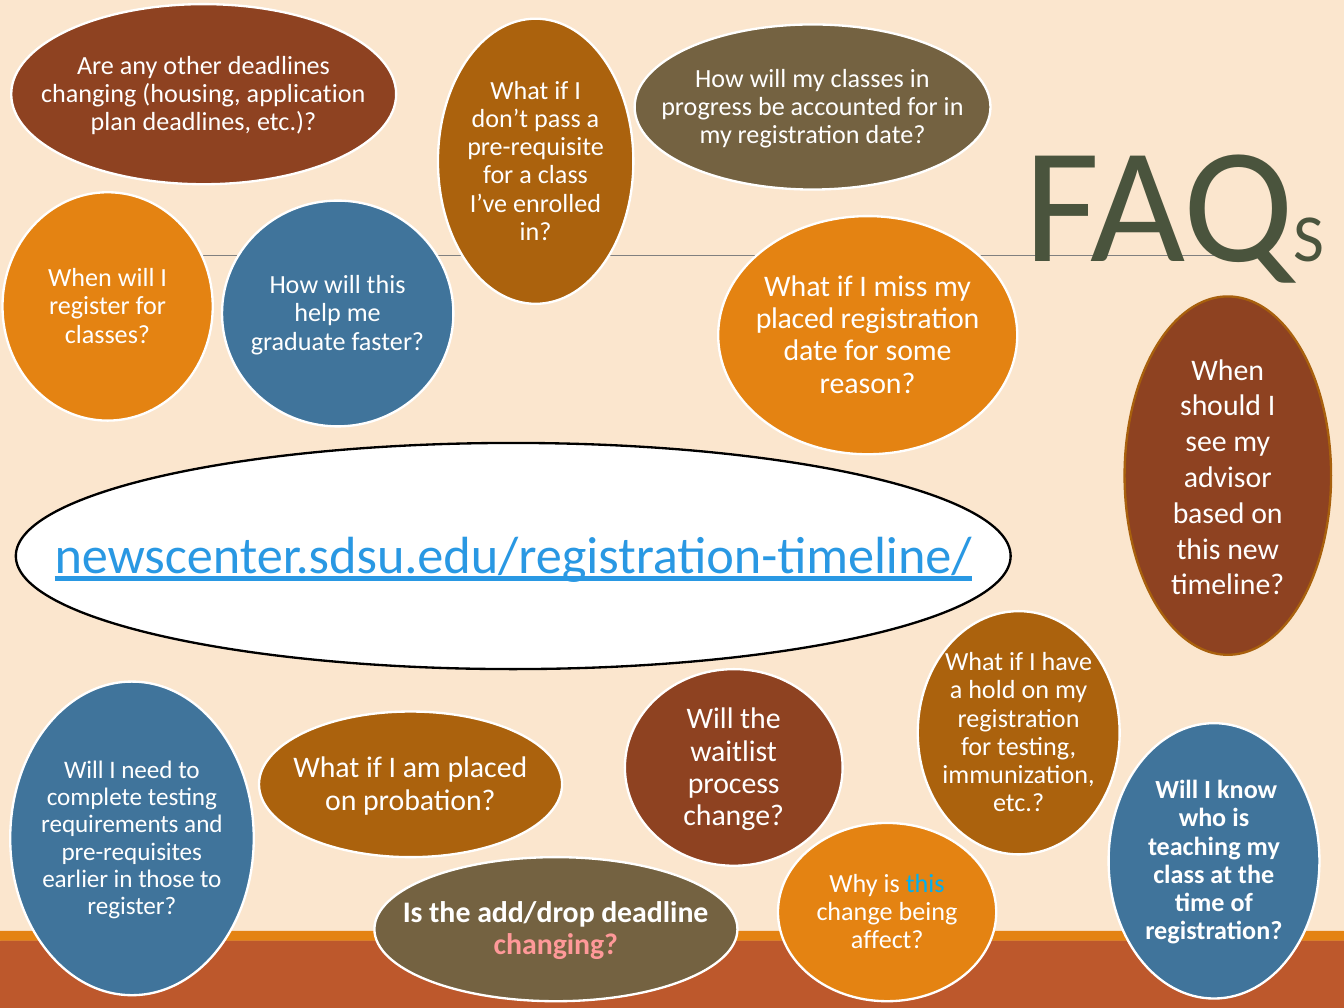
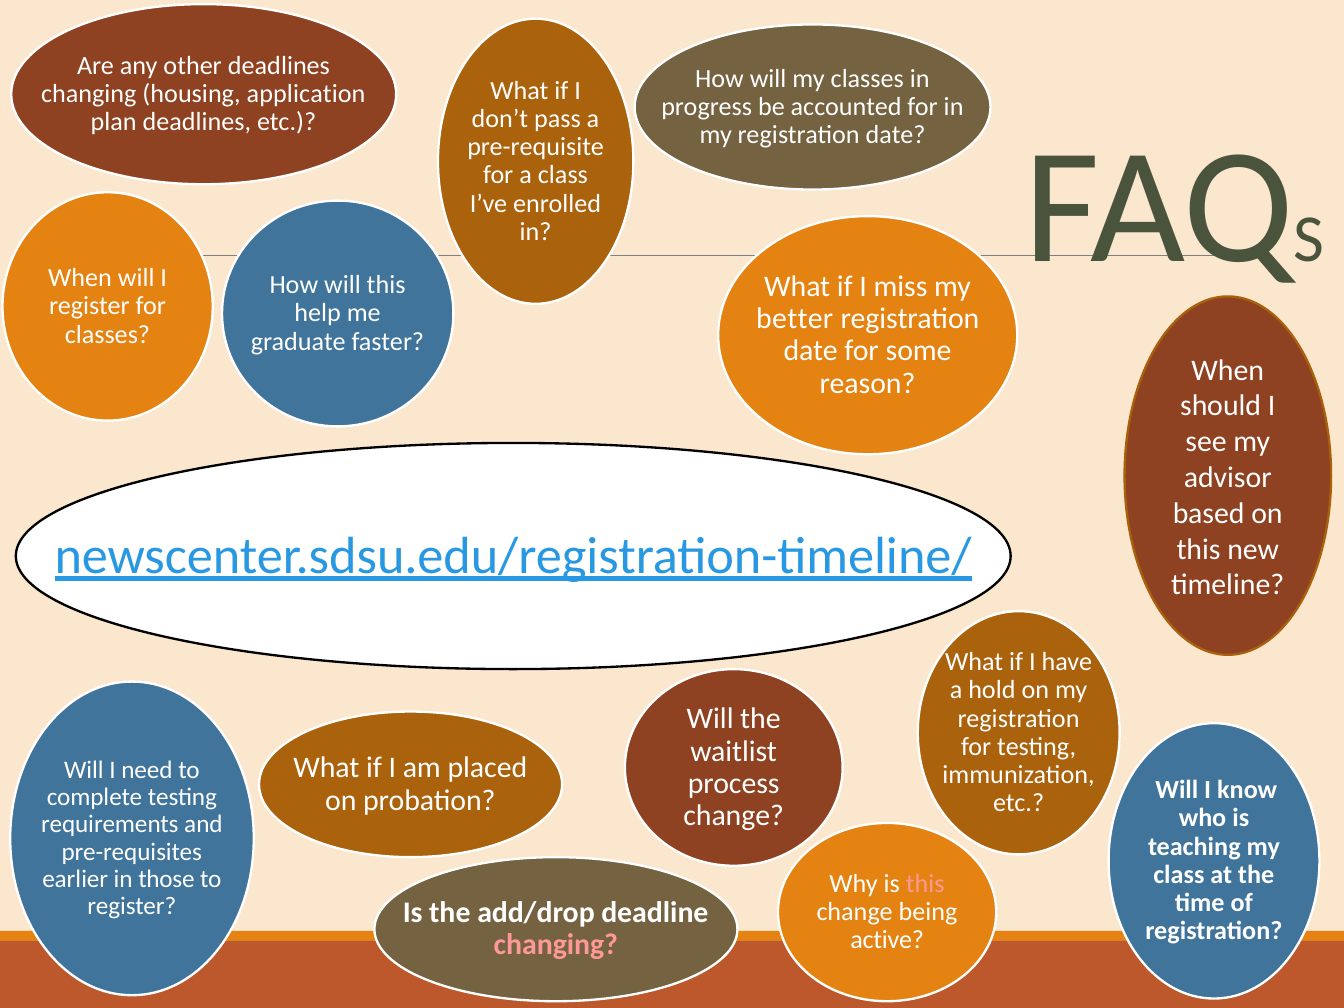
placed at (795, 319): placed -> better
this at (925, 884) colour: light blue -> pink
affect: affect -> active
